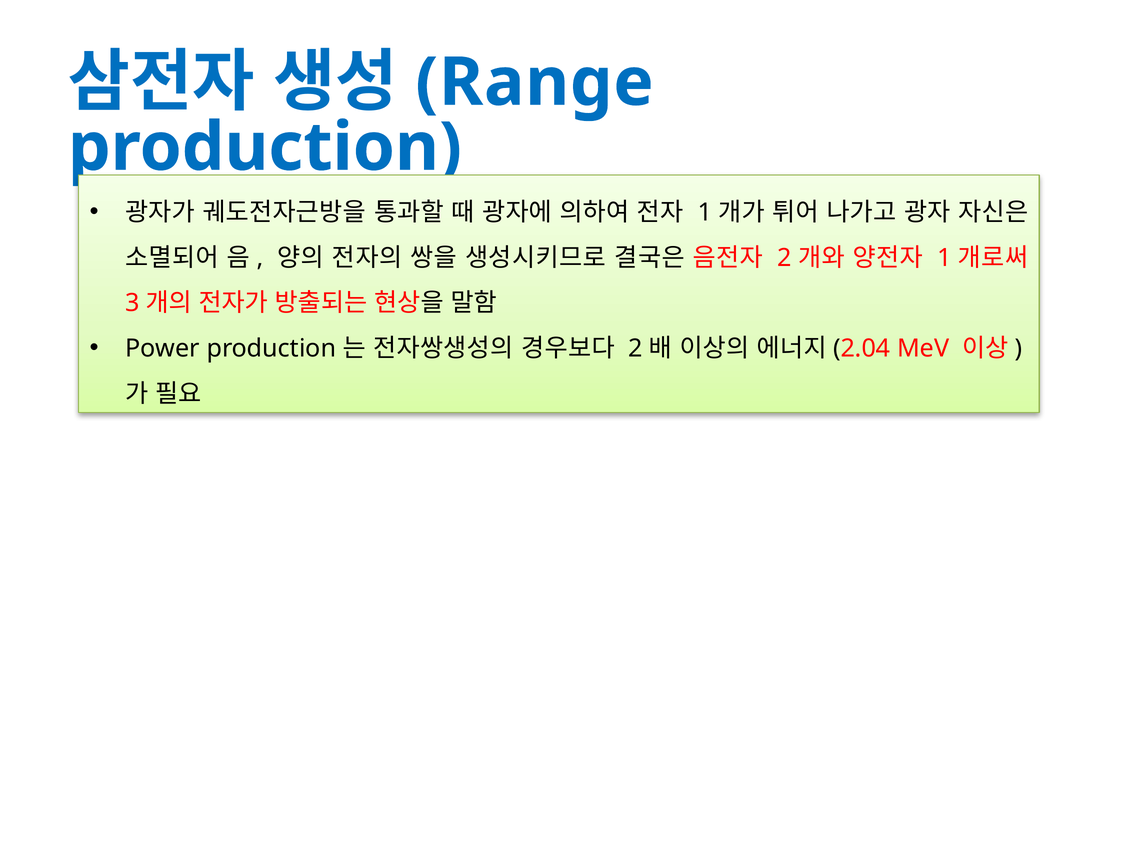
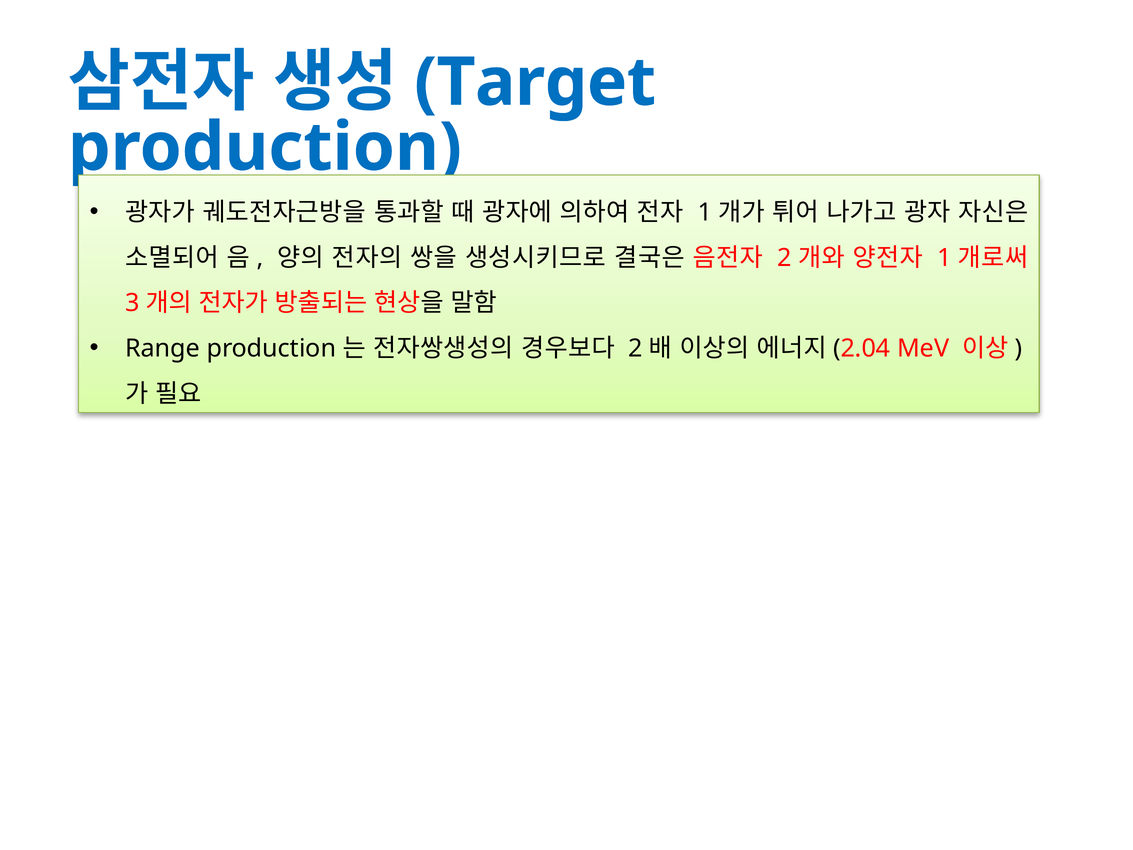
Range: Range -> Target
Power: Power -> Range
